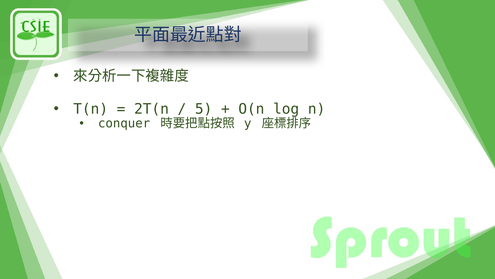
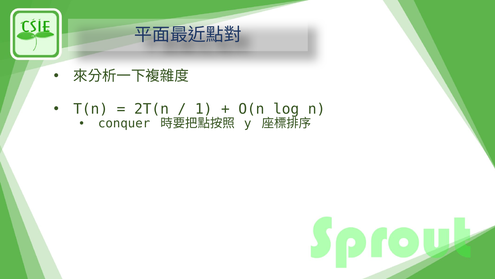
5: 5 -> 1
